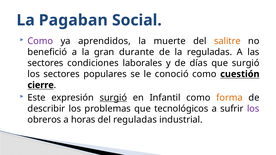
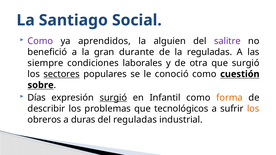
Pagaban: Pagaban -> Santiago
muerte: muerte -> alguien
salitre colour: orange -> purple
sectores at (45, 63): sectores -> siempre
días: días -> otra
sectores at (62, 74) underline: none -> present
cierre: cierre -> sobre
Este: Este -> Días
los at (253, 109) colour: purple -> orange
horas: horas -> duras
